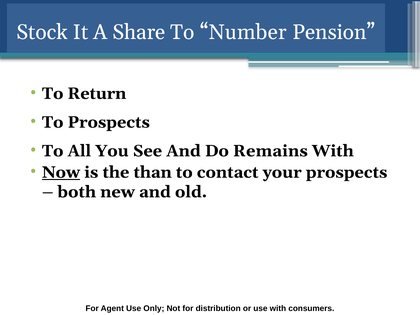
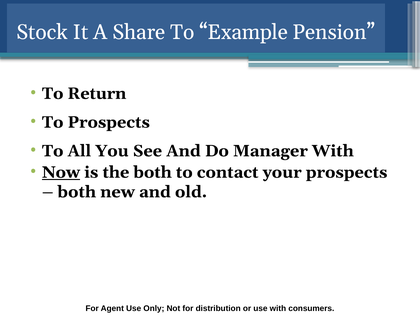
Number: Number -> Example
Remains: Remains -> Manager
the than: than -> both
